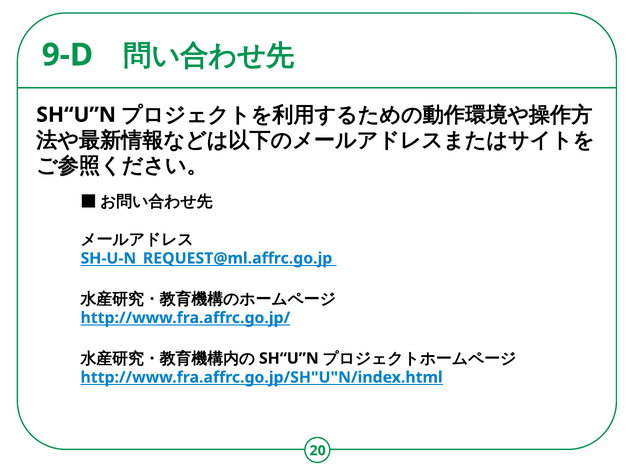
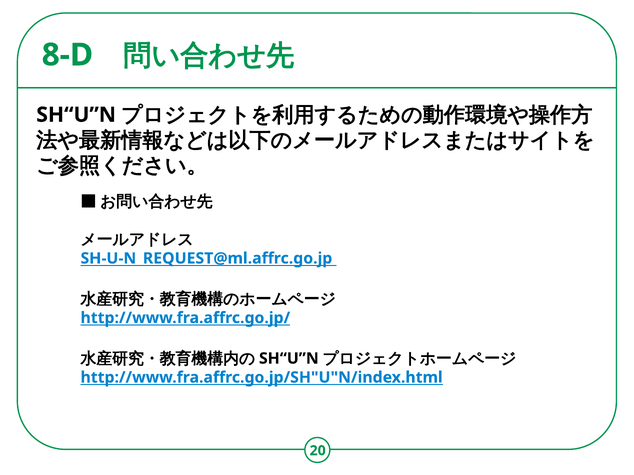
9-D: 9-D -> 8-D
